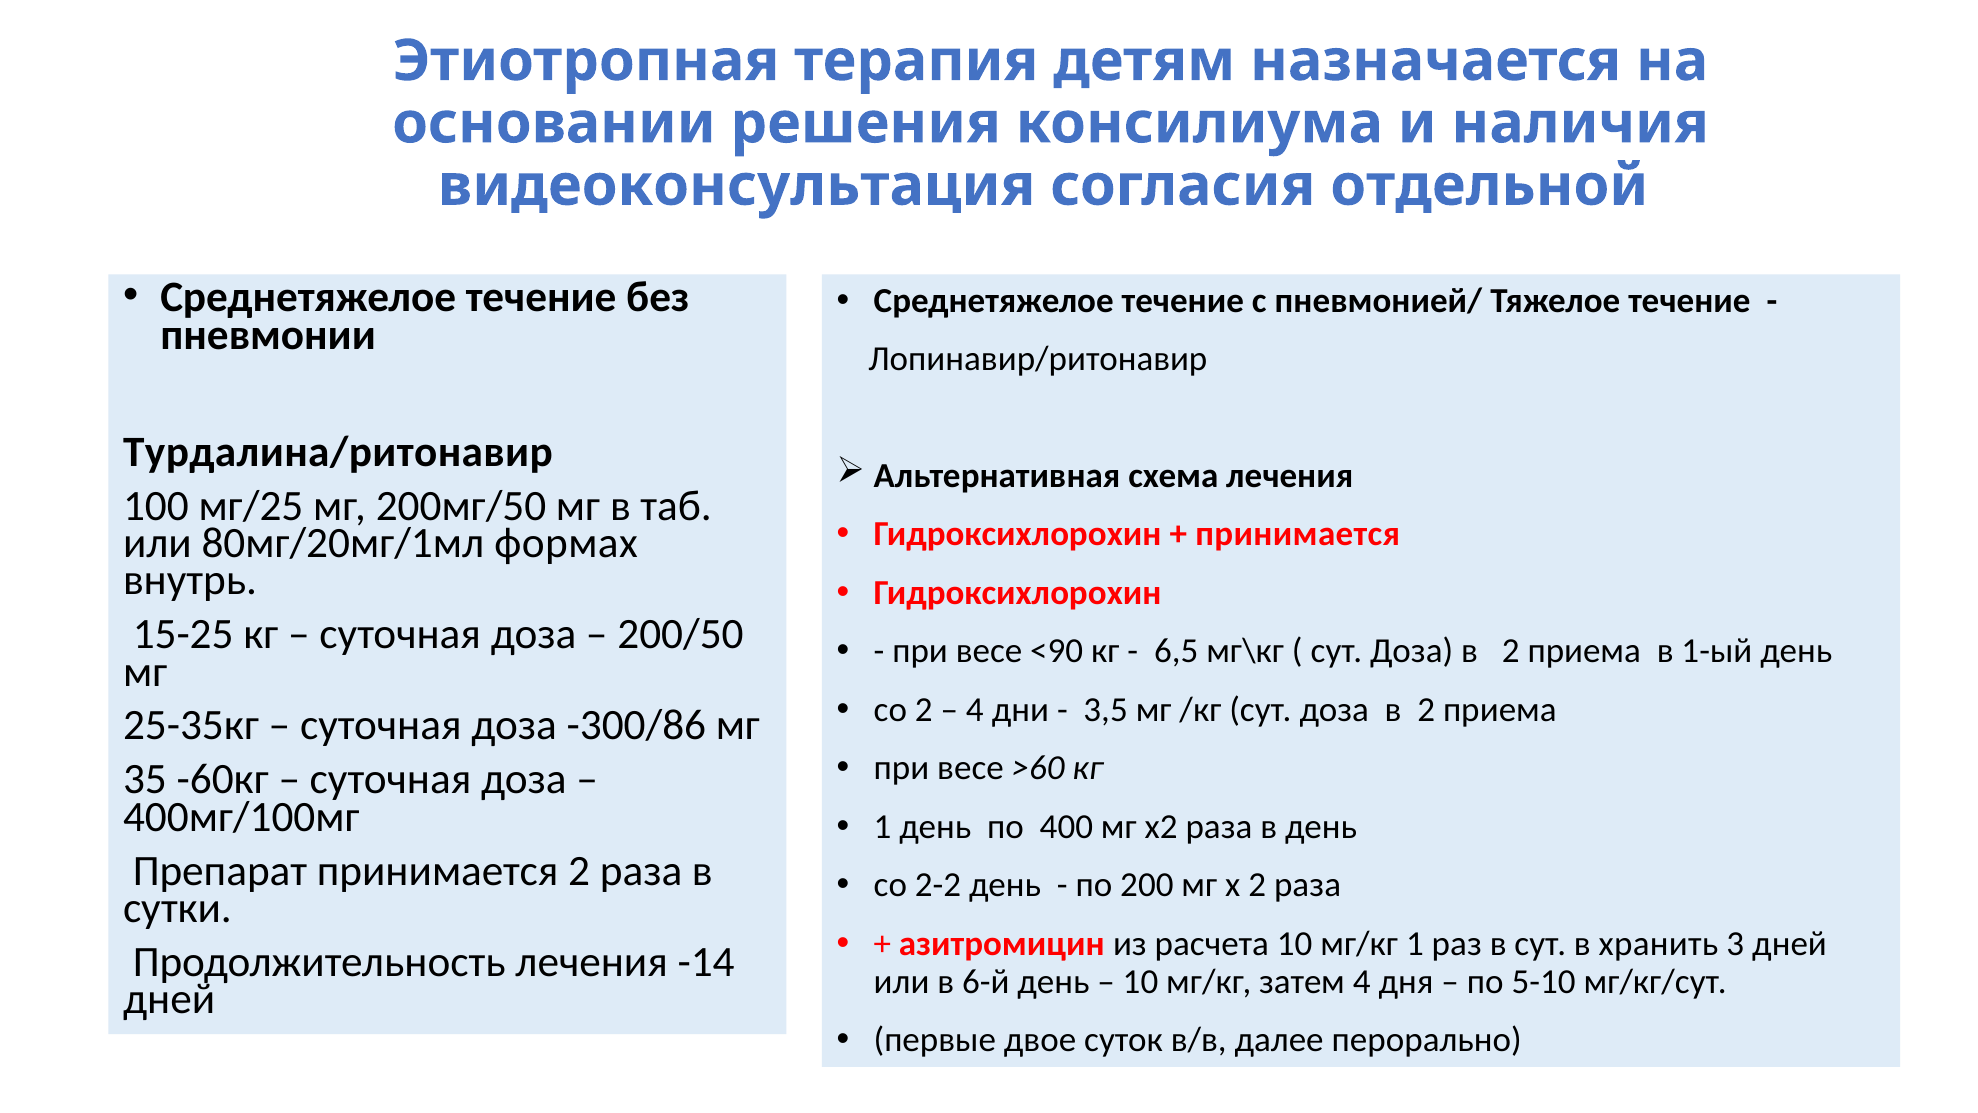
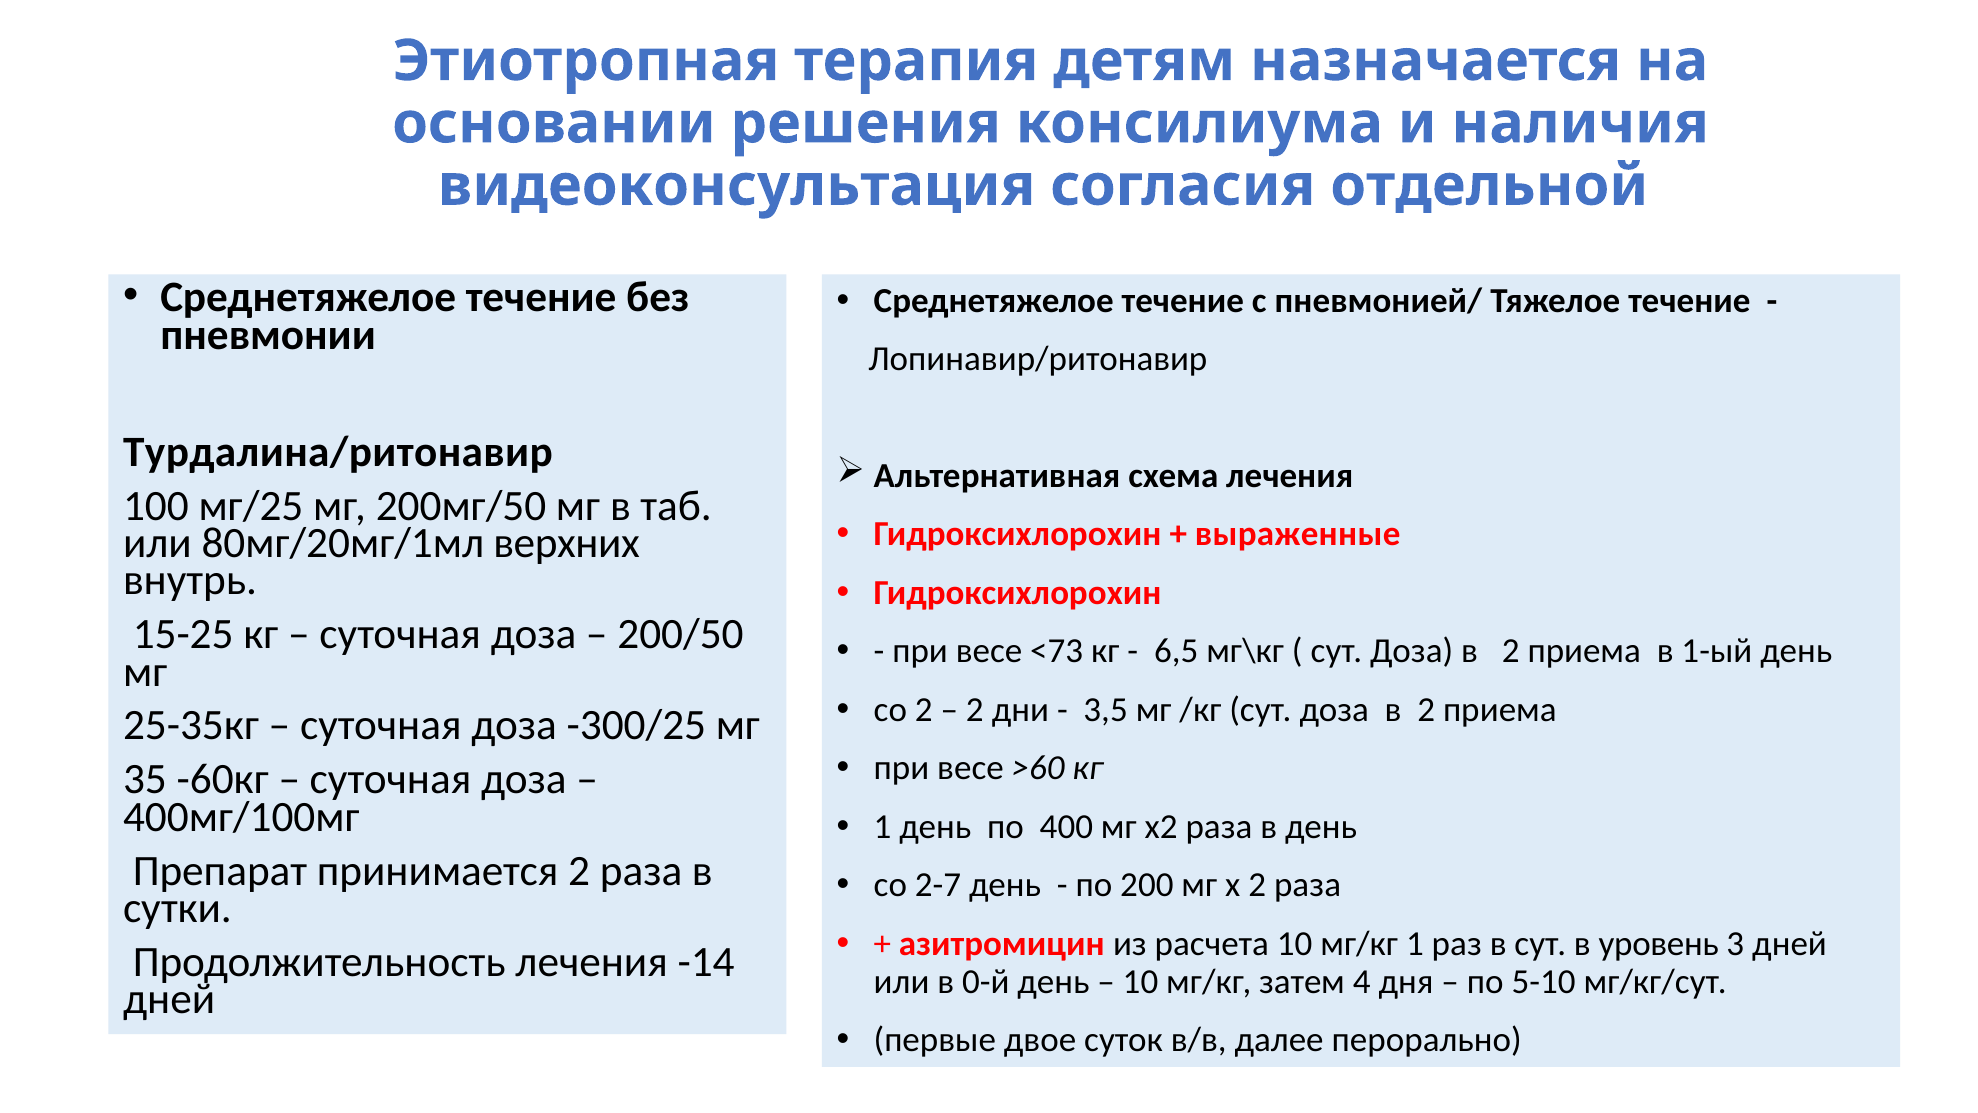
принимается at (1298, 534): принимается -> выраженные
формах: формах -> верхних
<90: <90 -> <73
4 at (975, 710): 4 -> 2
-300/86: -300/86 -> -300/25
2-2: 2-2 -> 2-7
хранить: хранить -> уровень
6-й: 6-й -> 0-й
